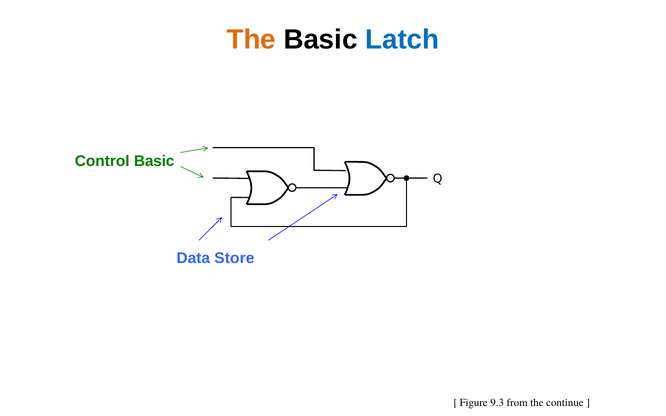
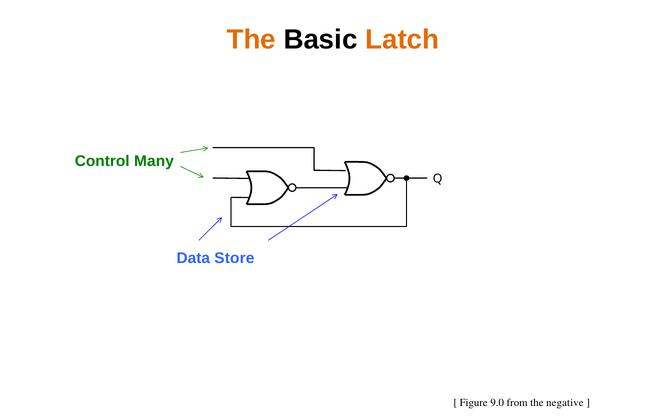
Latch colour: blue -> orange
Control Basic: Basic -> Many
9.3: 9.3 -> 9.0
continue: continue -> negative
